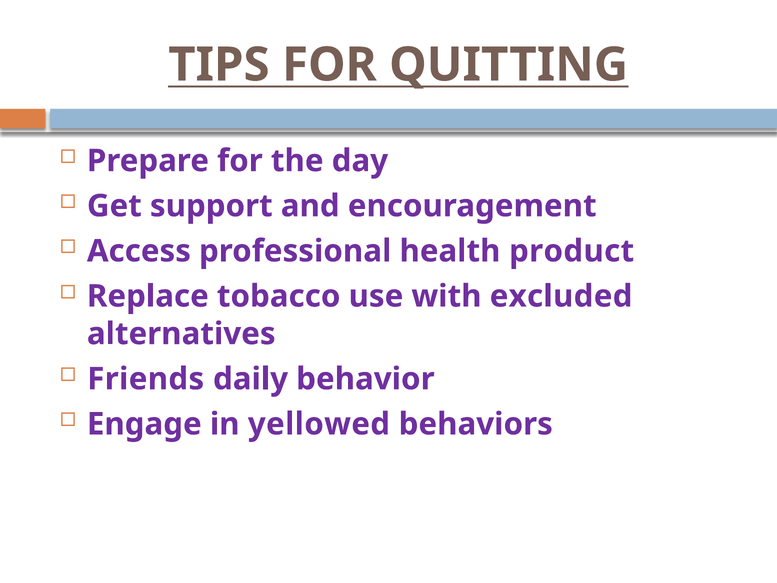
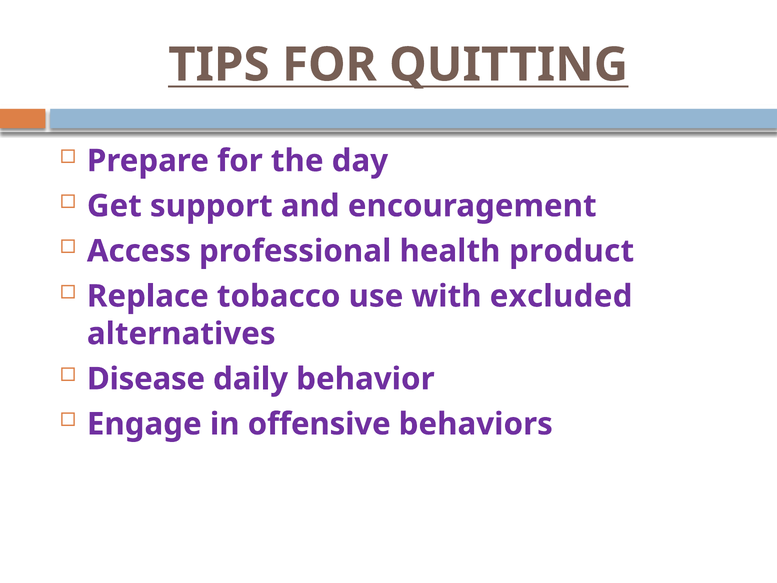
Friends: Friends -> Disease
yellowed: yellowed -> offensive
